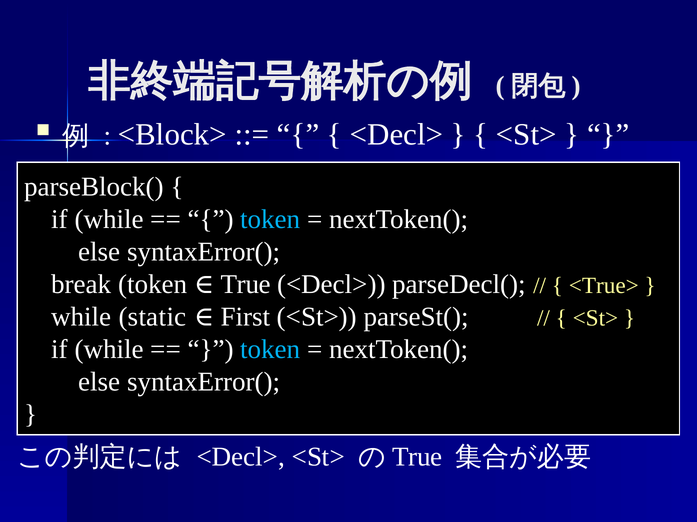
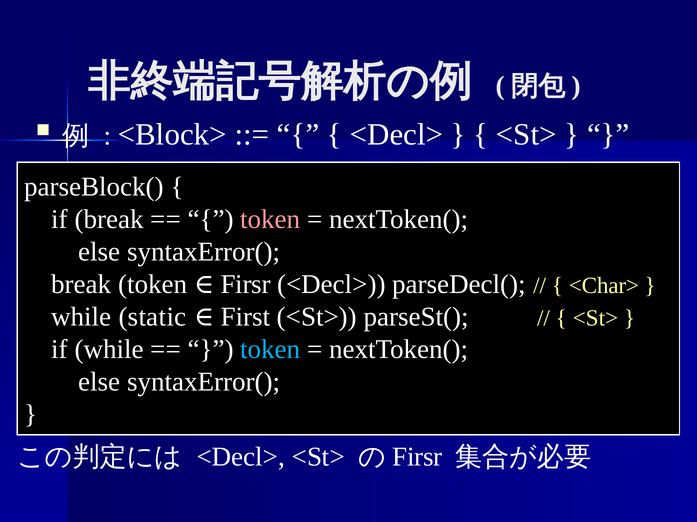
while at (109, 220): while -> break
token at (270, 220) colour: light blue -> pink
token True: True -> Firsr
<True>: <True> -> <Char>
True at (417, 457): True -> Firsr
